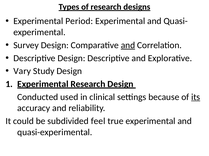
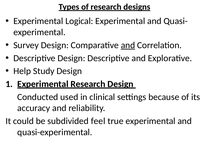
Period: Period -> Logical
Vary: Vary -> Help
its underline: present -> none
